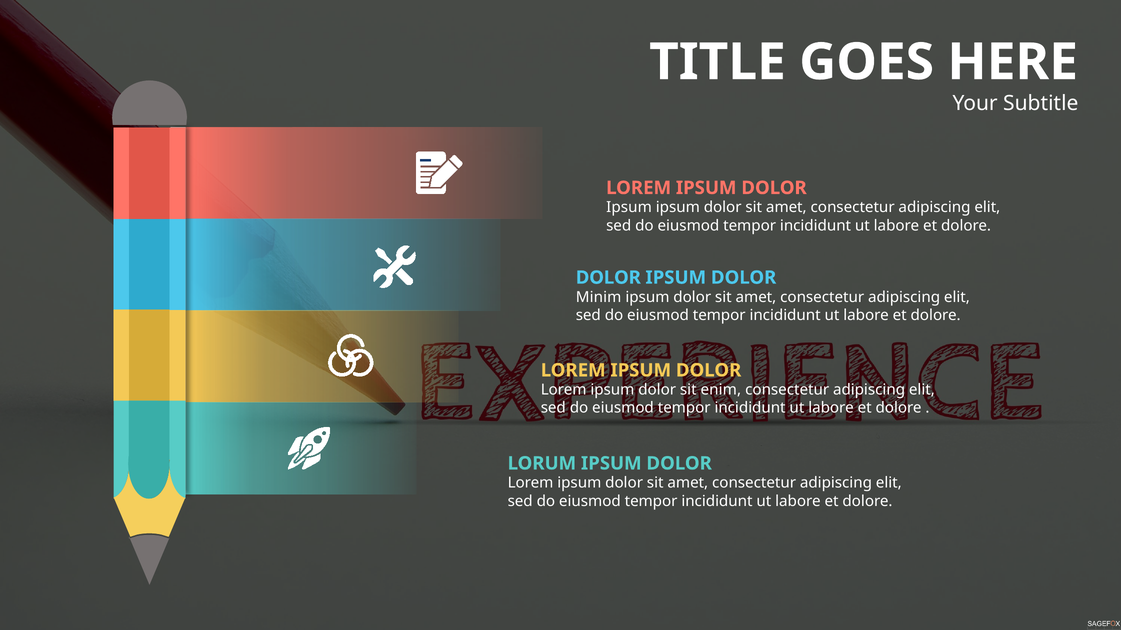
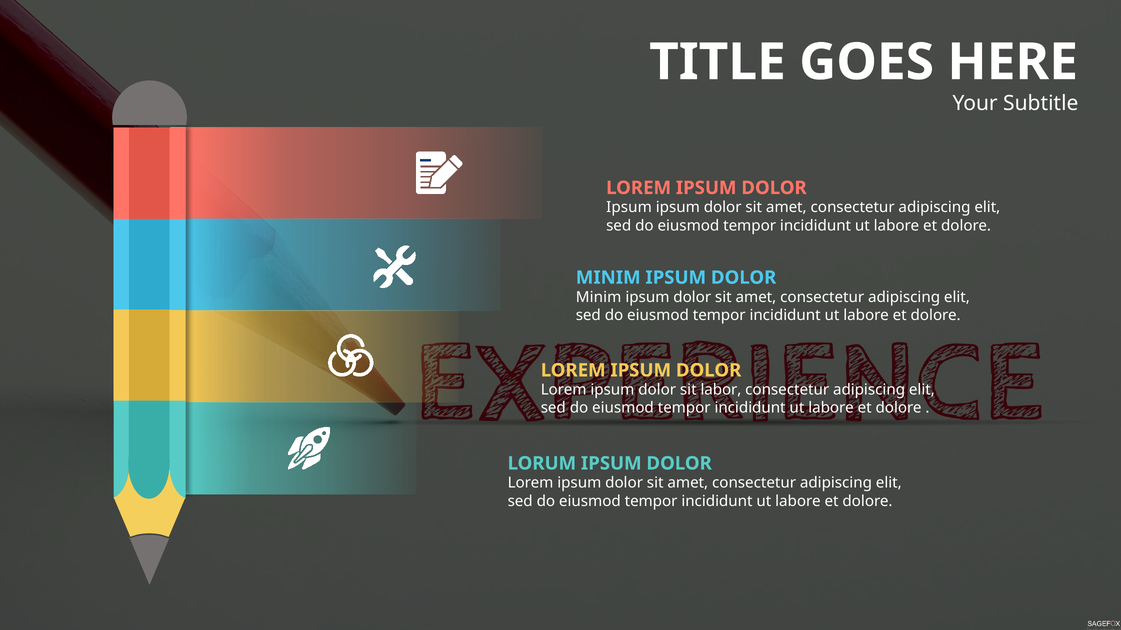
DOLOR at (608, 278): DOLOR -> MINIM
enim: enim -> labor
